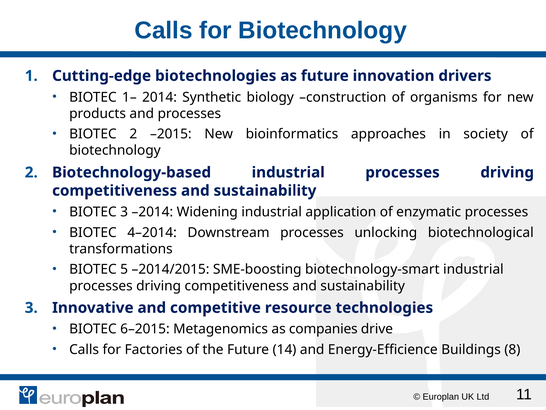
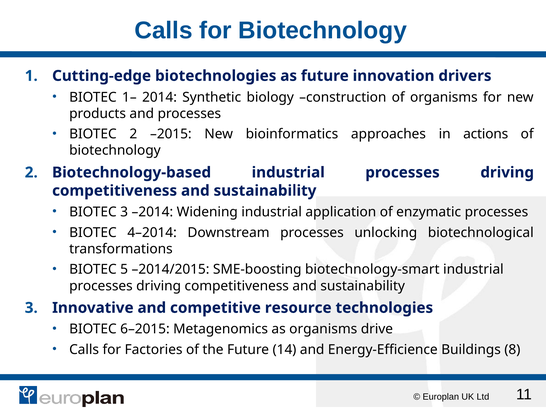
society: society -> actions
as companies: companies -> organisms
